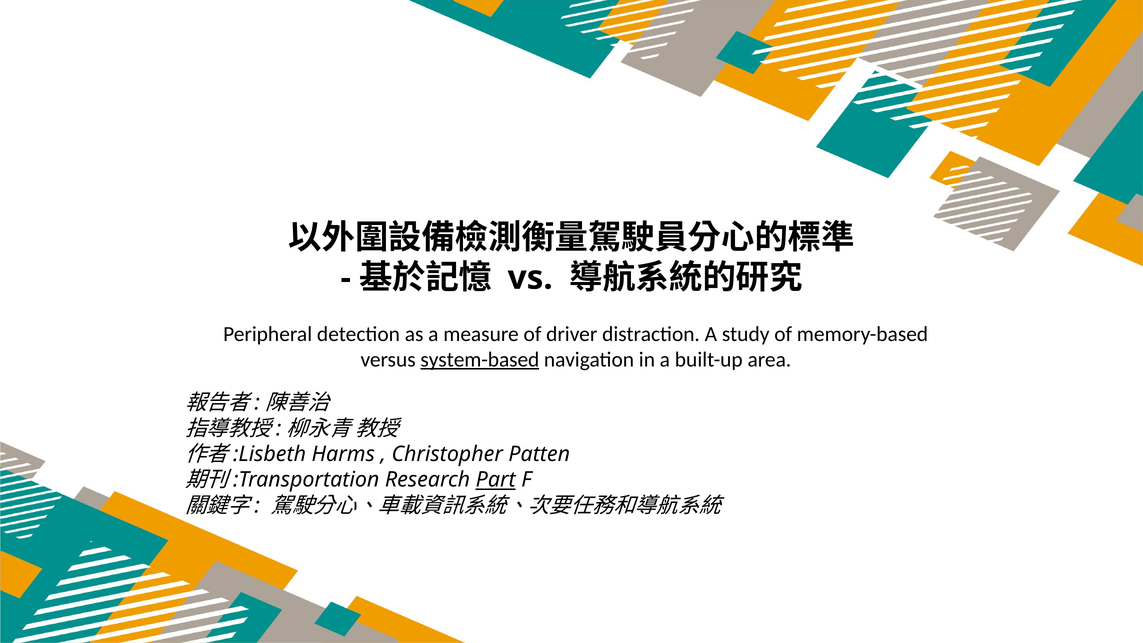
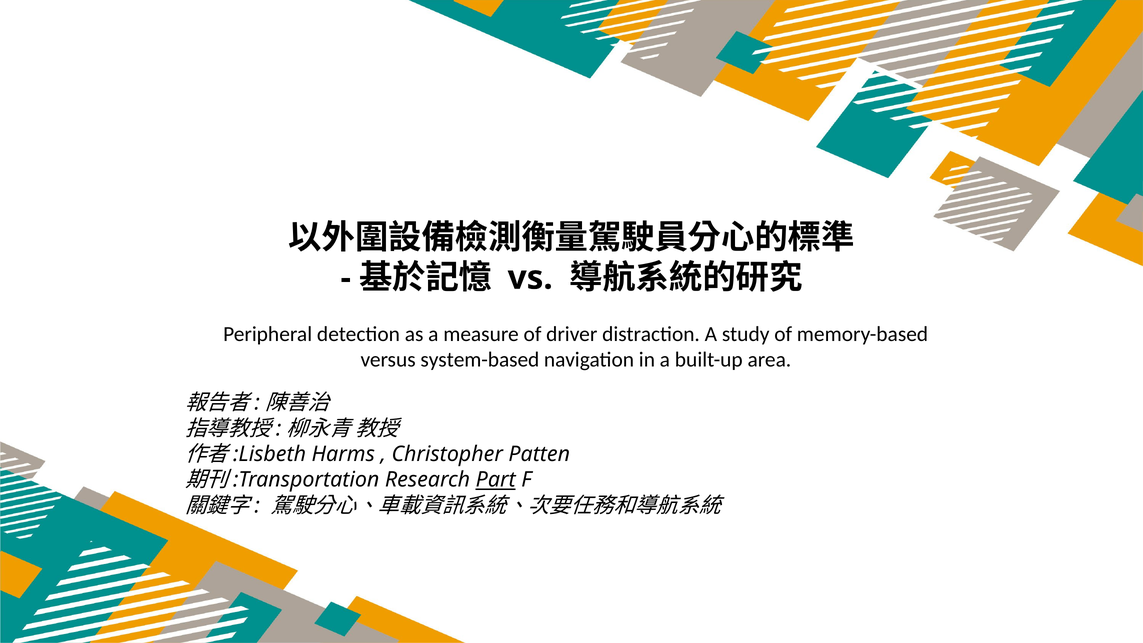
system-based underline: present -> none
